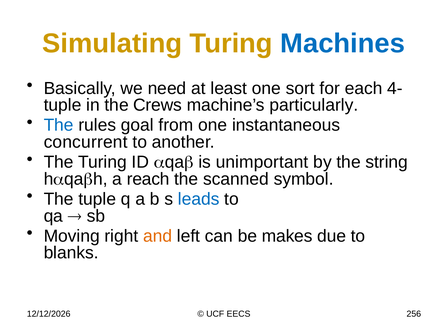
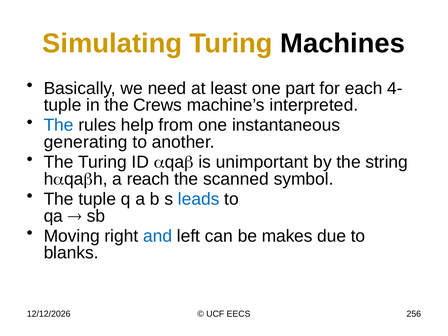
Machines colour: blue -> black
sort: sort -> part
particularly: particularly -> interpreted
goal: goal -> help
concurrent: concurrent -> generating
and colour: orange -> blue
